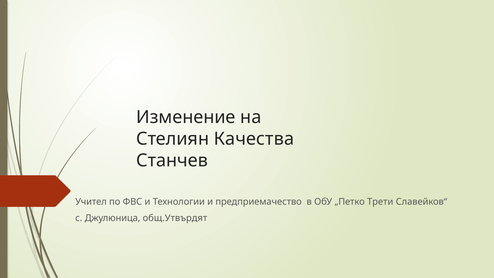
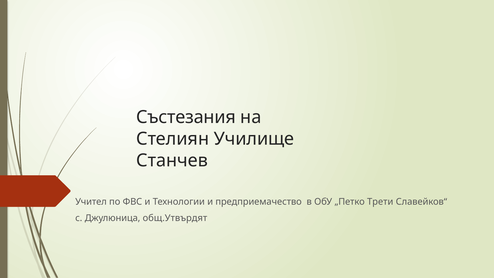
Изменение: Изменение -> Състезания
Качества: Качества -> Училище
